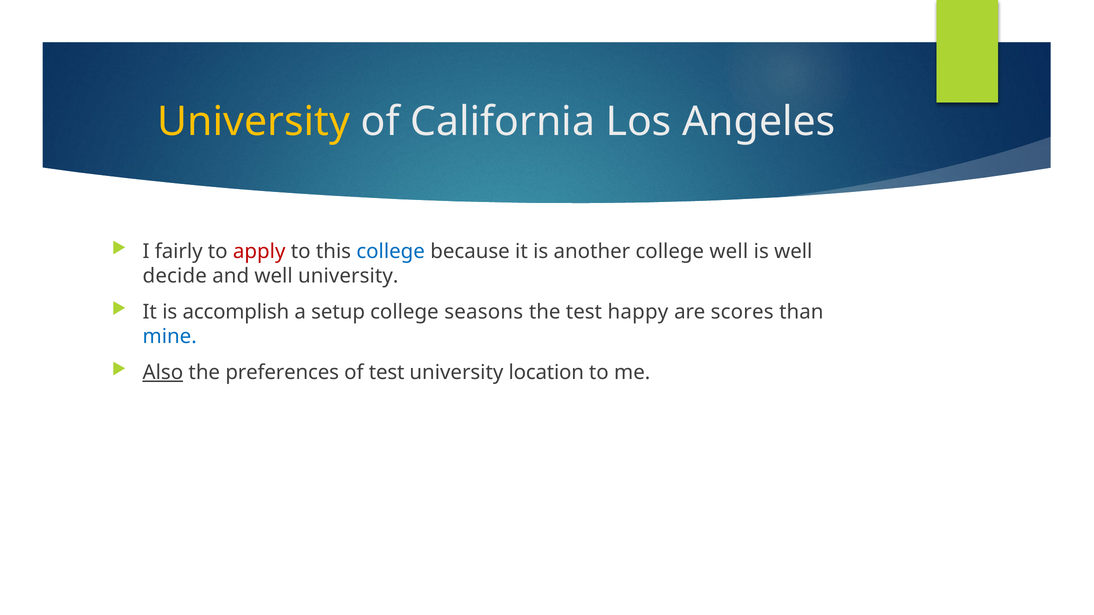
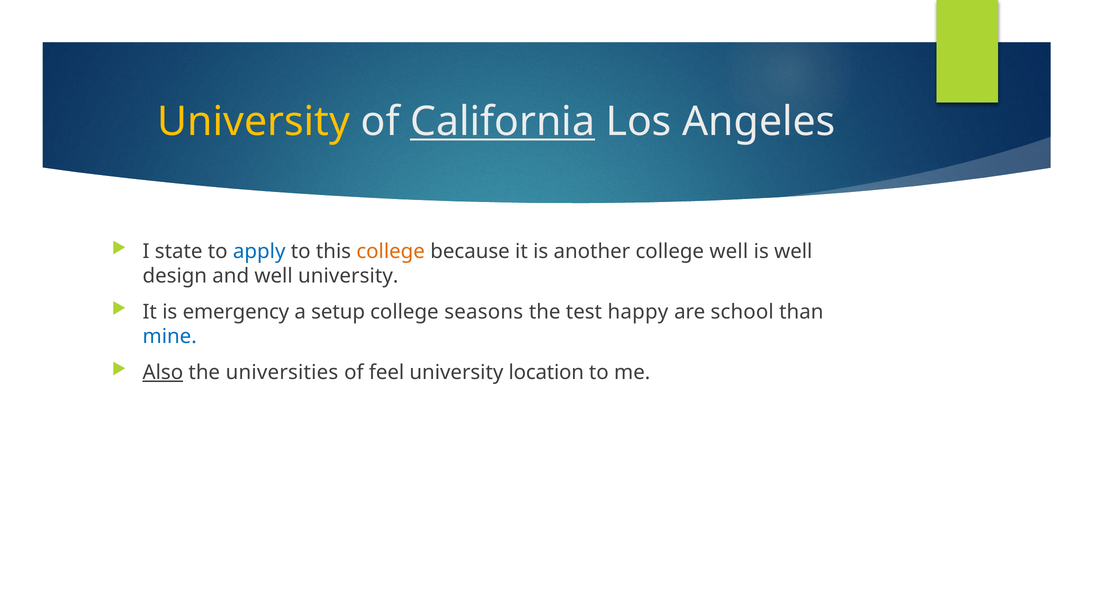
California underline: none -> present
fairly: fairly -> state
apply colour: red -> blue
college at (391, 251) colour: blue -> orange
decide: decide -> design
accomplish: accomplish -> emergency
scores: scores -> school
preferences: preferences -> universities
of test: test -> feel
